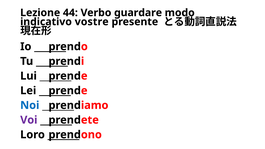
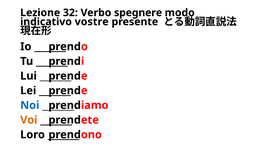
44: 44 -> 32
guardare: guardare -> spegnere
Voi colour: purple -> orange
